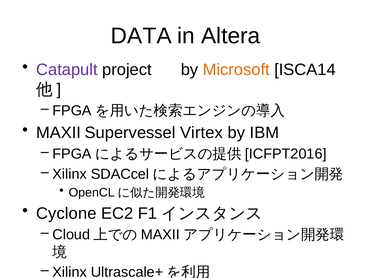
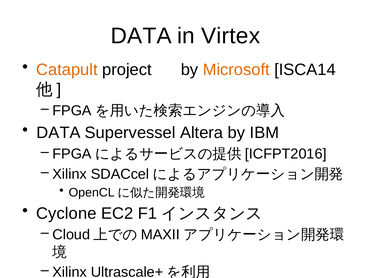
Altera: Altera -> Virtex
Catapult colour: purple -> orange
MAXII at (59, 133): MAXII -> DATA
Virtex: Virtex -> Altera
